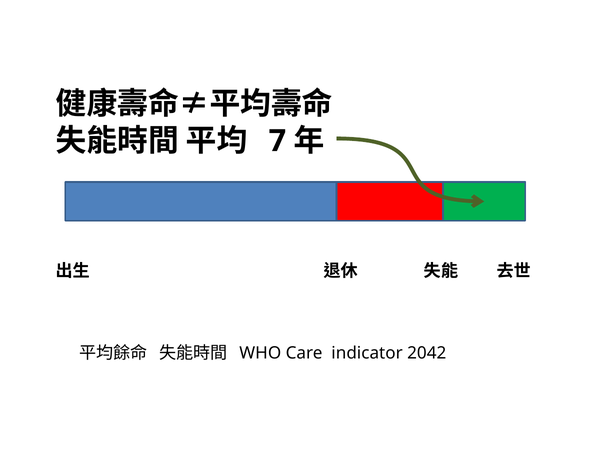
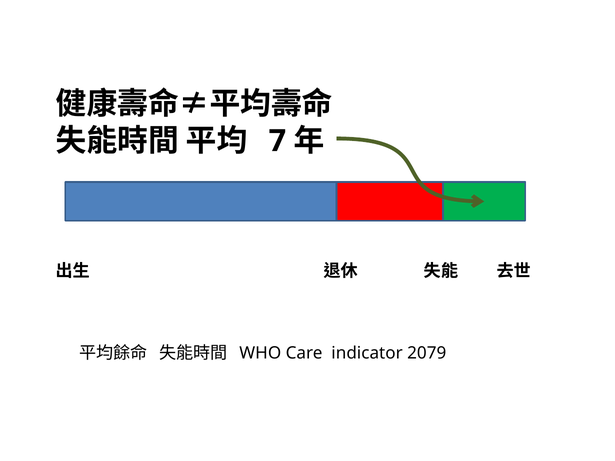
2042: 2042 -> 2079
